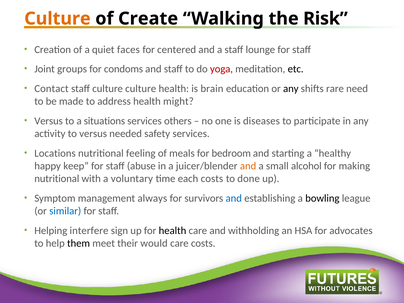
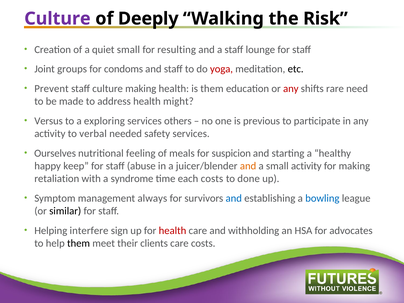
Culture at (57, 19) colour: orange -> purple
Create: Create -> Deeply
quiet faces: faces -> small
centered: centered -> resulting
Contact: Contact -> Prevent
culture culture: culture -> making
is brain: brain -> them
any at (291, 89) colour: black -> red
situations: situations -> exploring
diseases: diseases -> previous
to versus: versus -> verbal
Locations: Locations -> Ourselves
bedroom: bedroom -> suspicion
small alcohol: alcohol -> activity
nutritional at (57, 179): nutritional -> retaliation
voluntary: voluntary -> syndrome
bowling colour: black -> blue
similar colour: blue -> black
health at (173, 231) colour: black -> red
would: would -> clients
